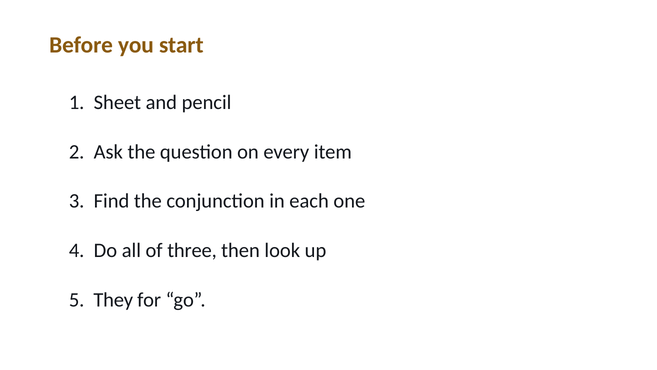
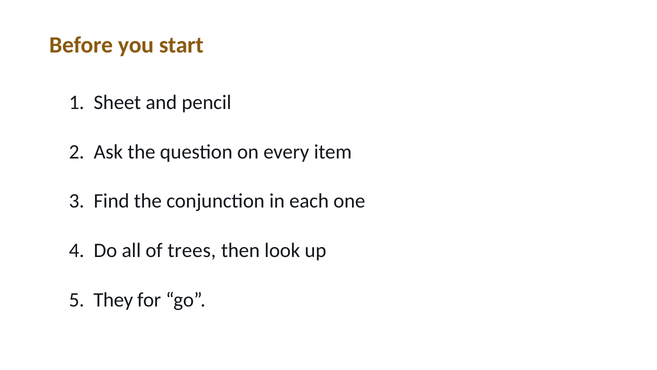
three: three -> trees
